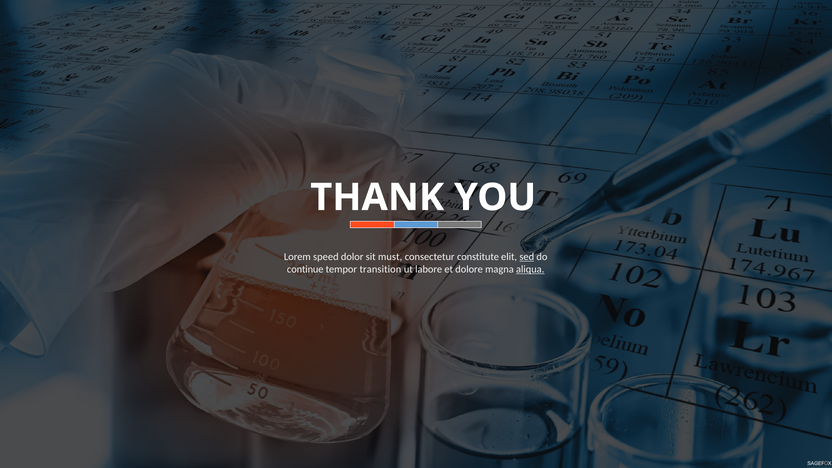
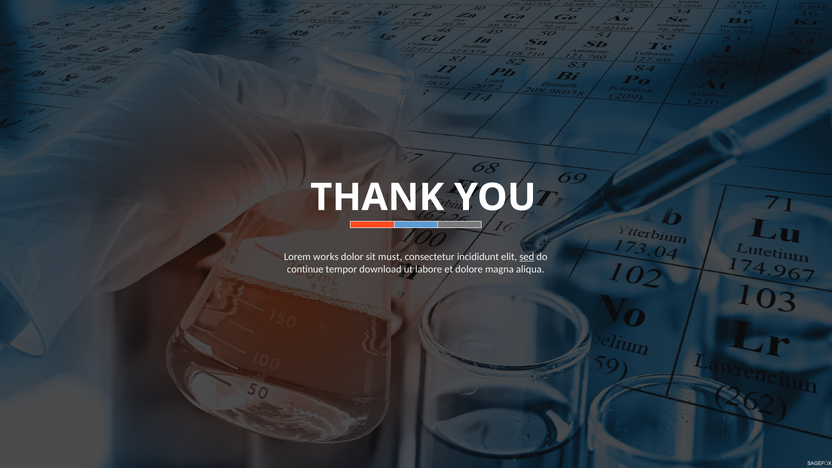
speed: speed -> works
constitute: constitute -> incididunt
transition: transition -> download
aliqua underline: present -> none
